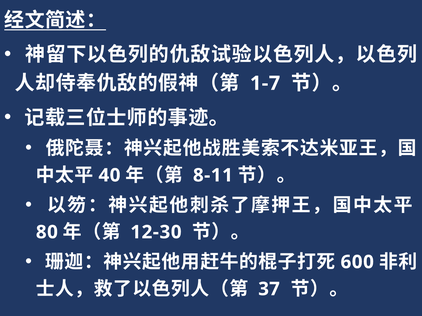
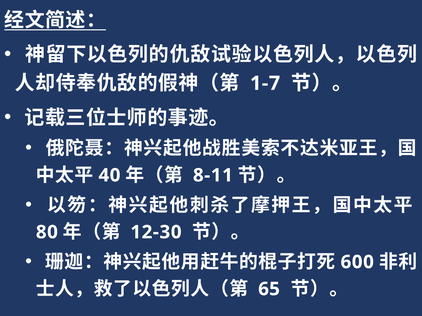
37: 37 -> 65
